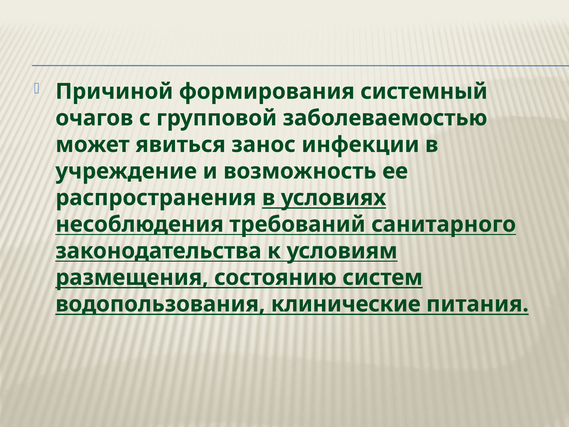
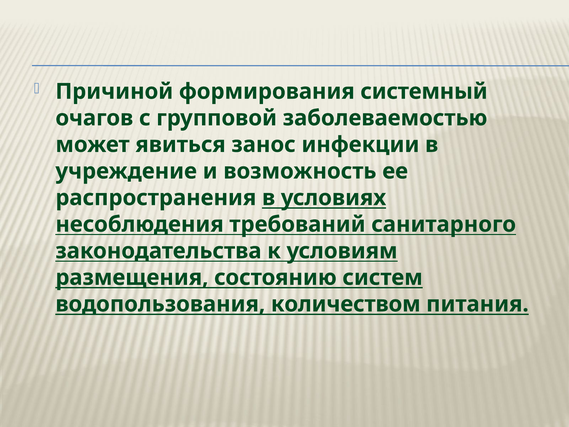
клинические: клинические -> количеством
